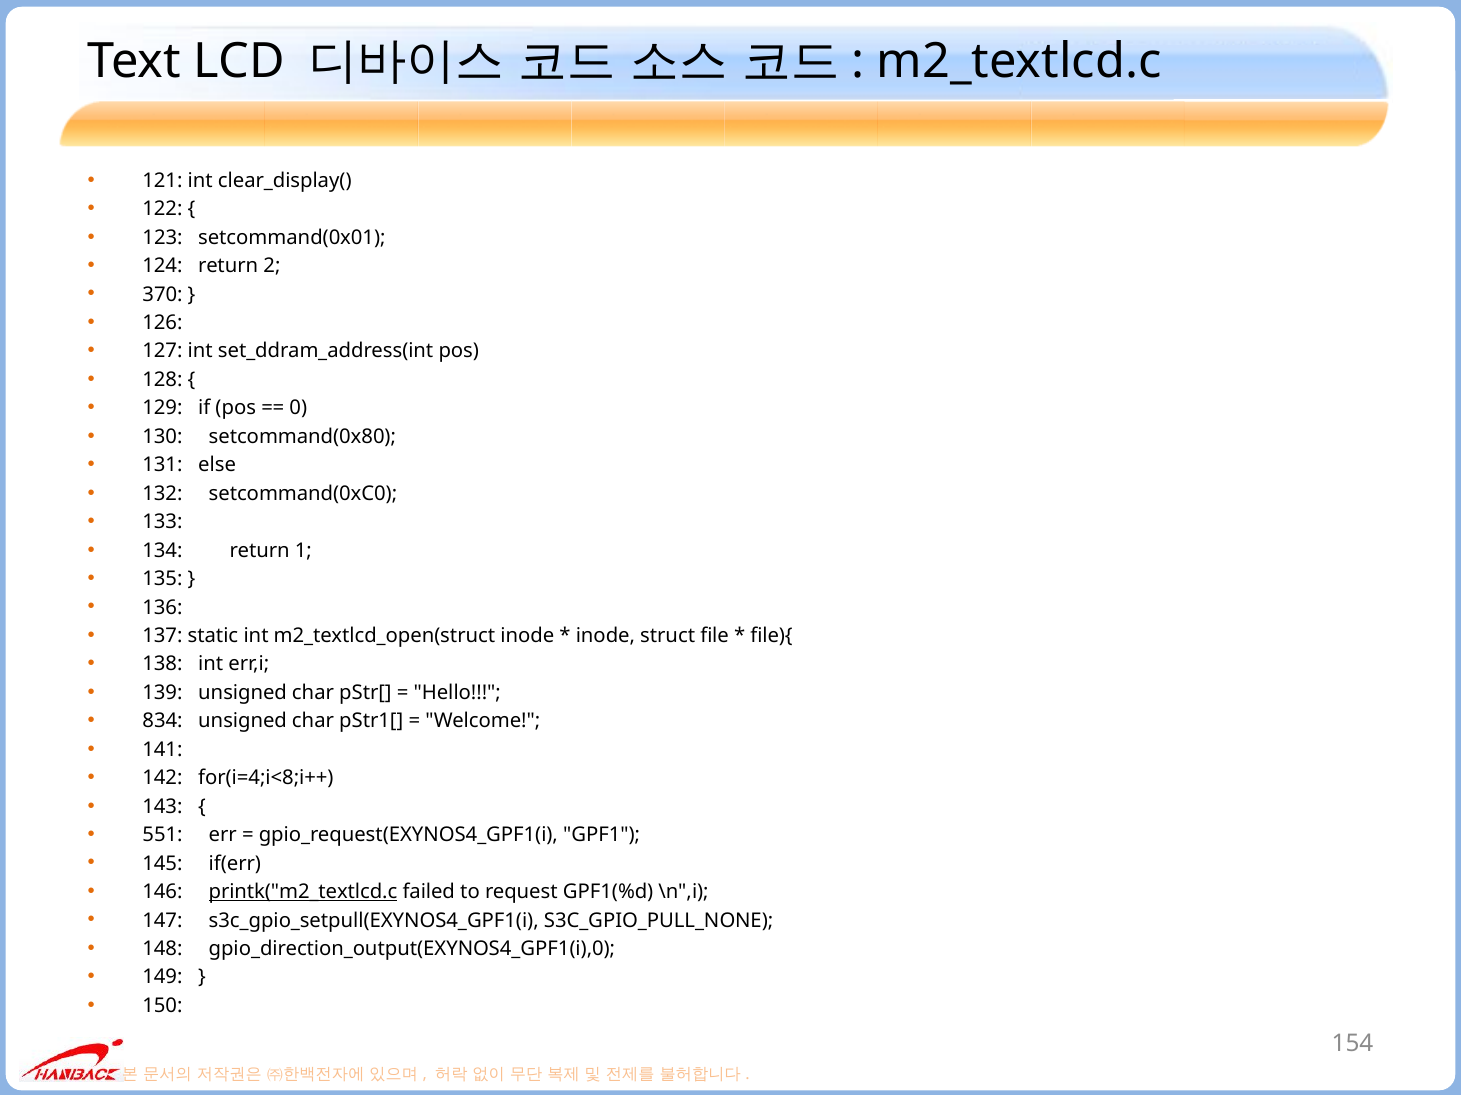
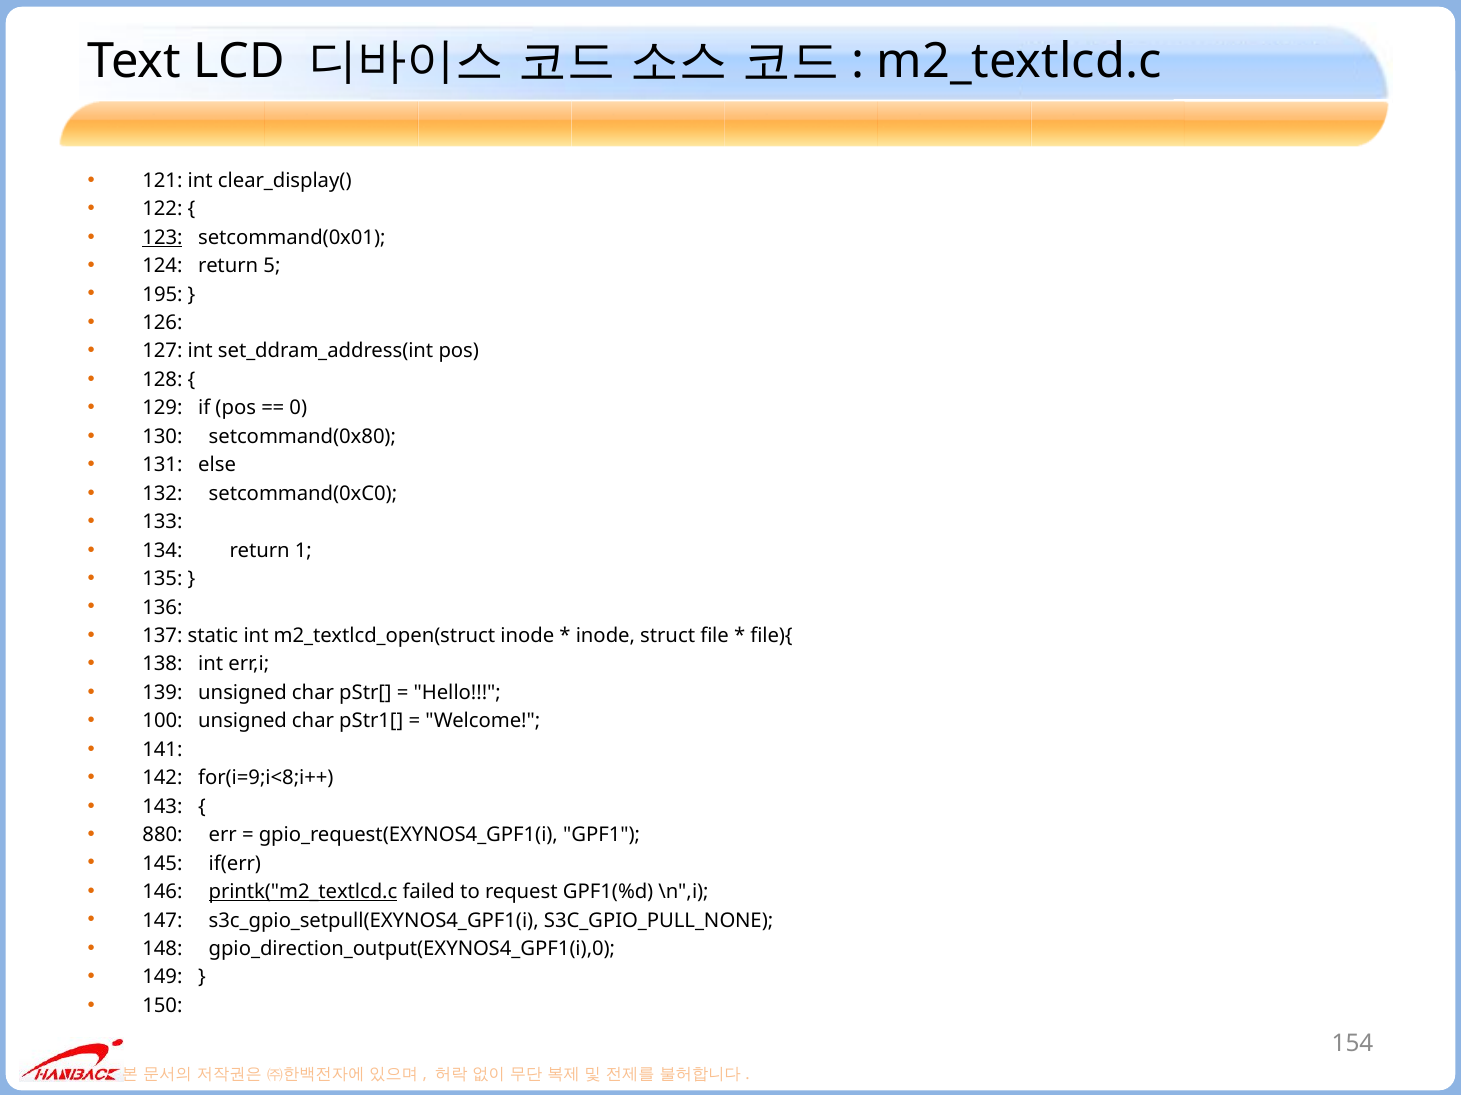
123 underline: none -> present
2: 2 -> 5
370: 370 -> 195
834: 834 -> 100
for(i=4;i<8;i++: for(i=4;i<8;i++ -> for(i=9;i<8;i++
551: 551 -> 880
